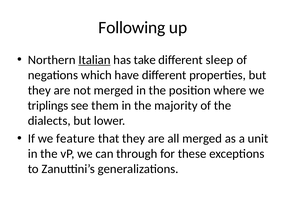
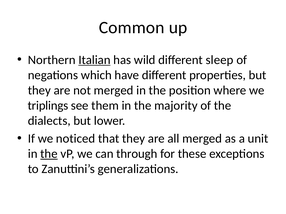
Following: Following -> Common
take: take -> wild
feature: feature -> noticed
the at (49, 154) underline: none -> present
